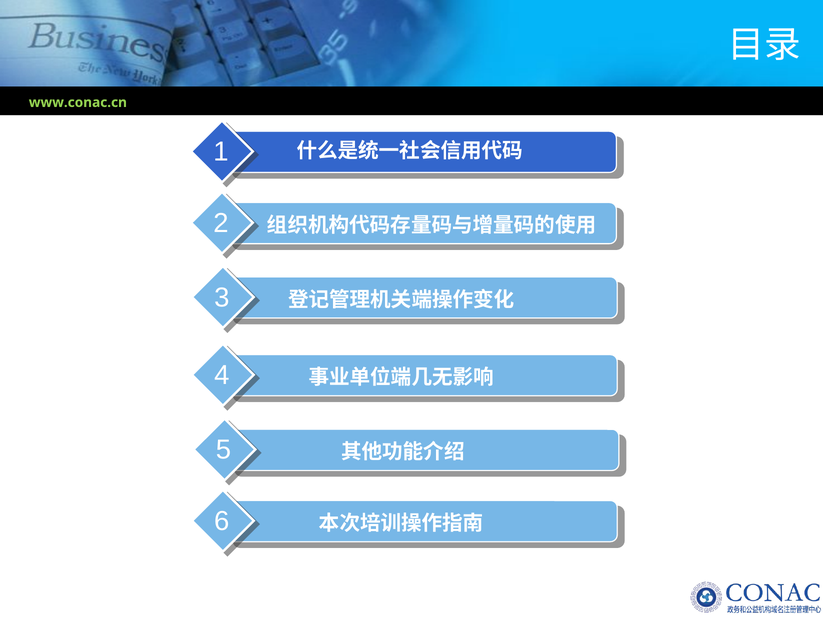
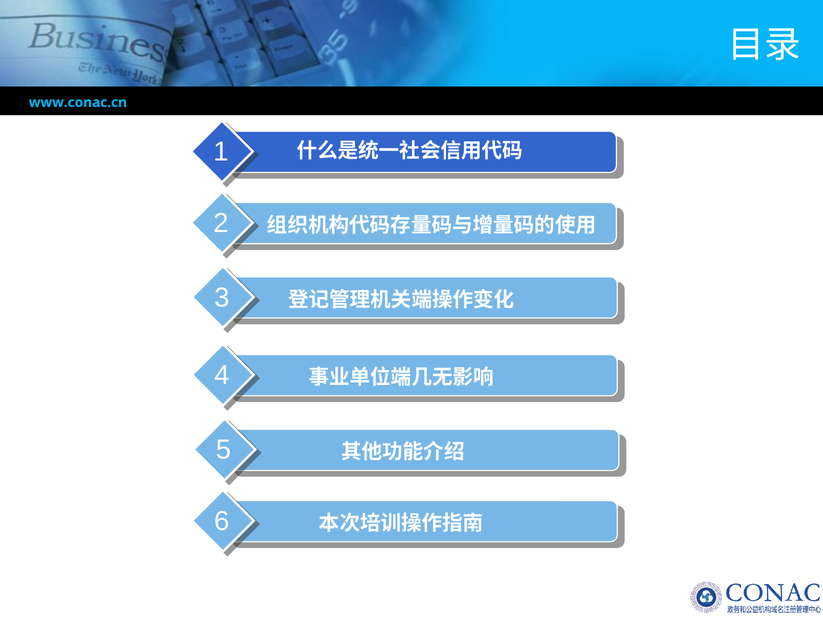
www.conac.cn colour: light green -> light blue
